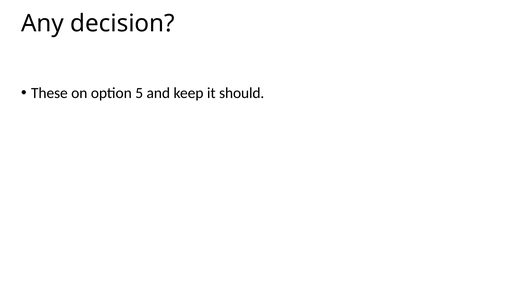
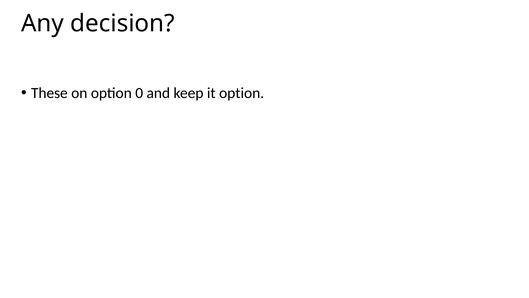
5: 5 -> 0
it should: should -> option
